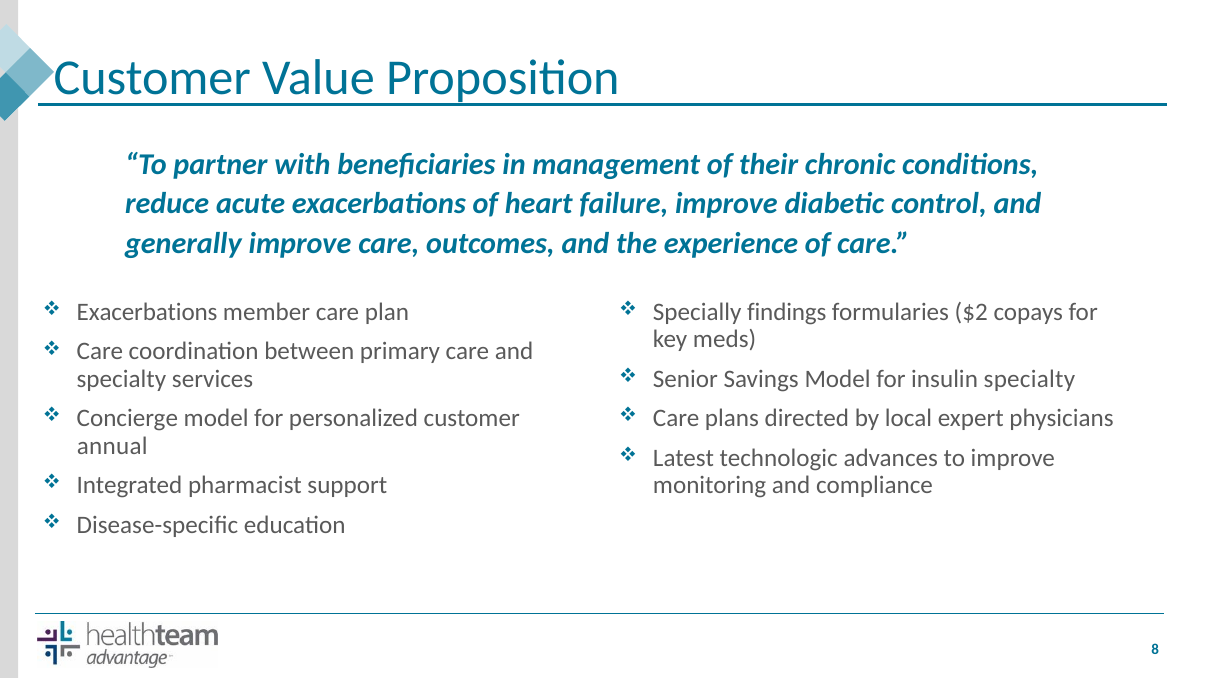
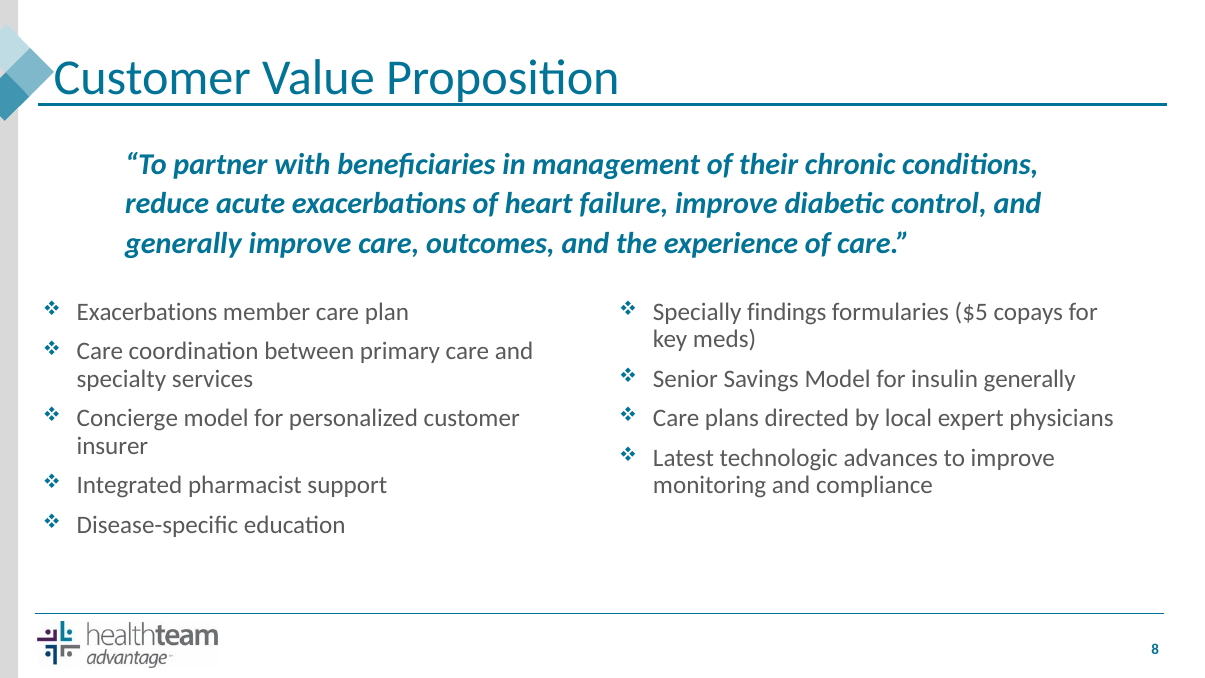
$2: $2 -> $5
insulin specialty: specialty -> generally
annual: annual -> insurer
